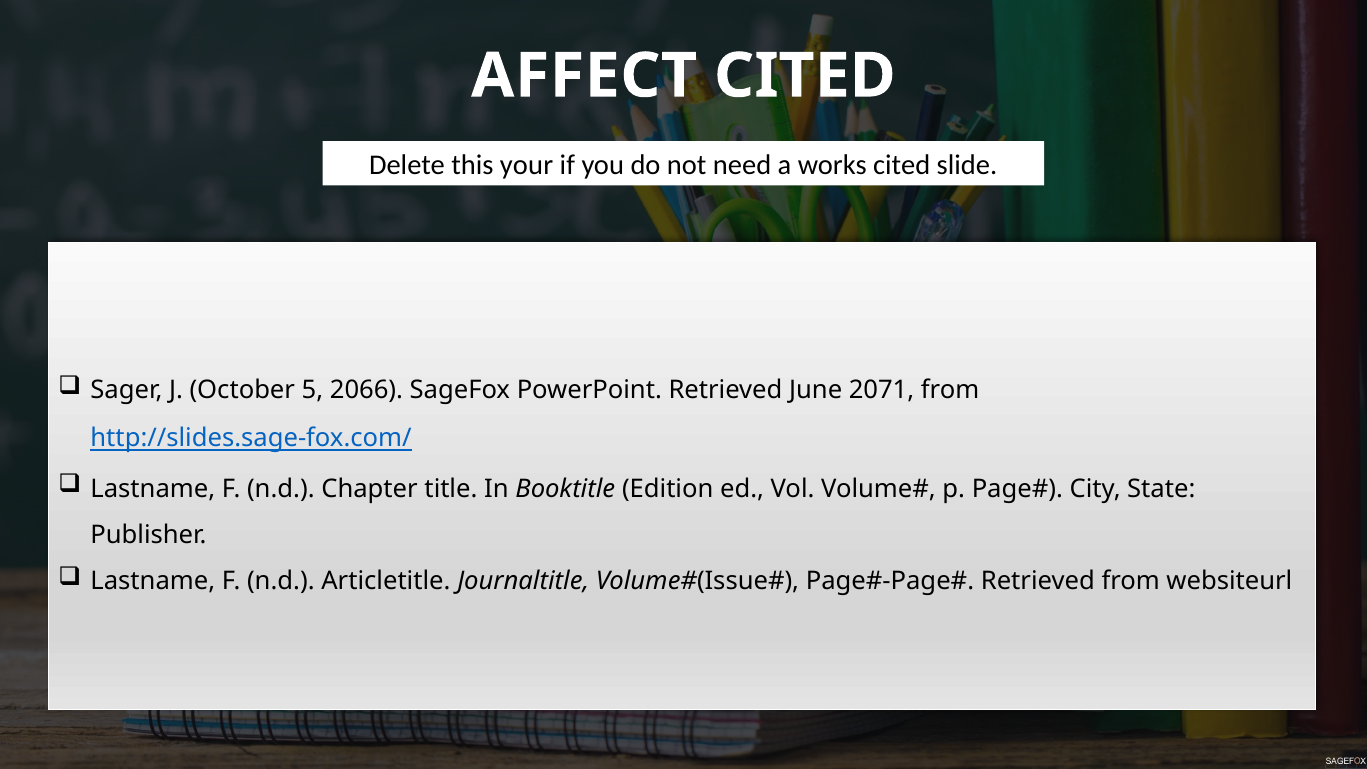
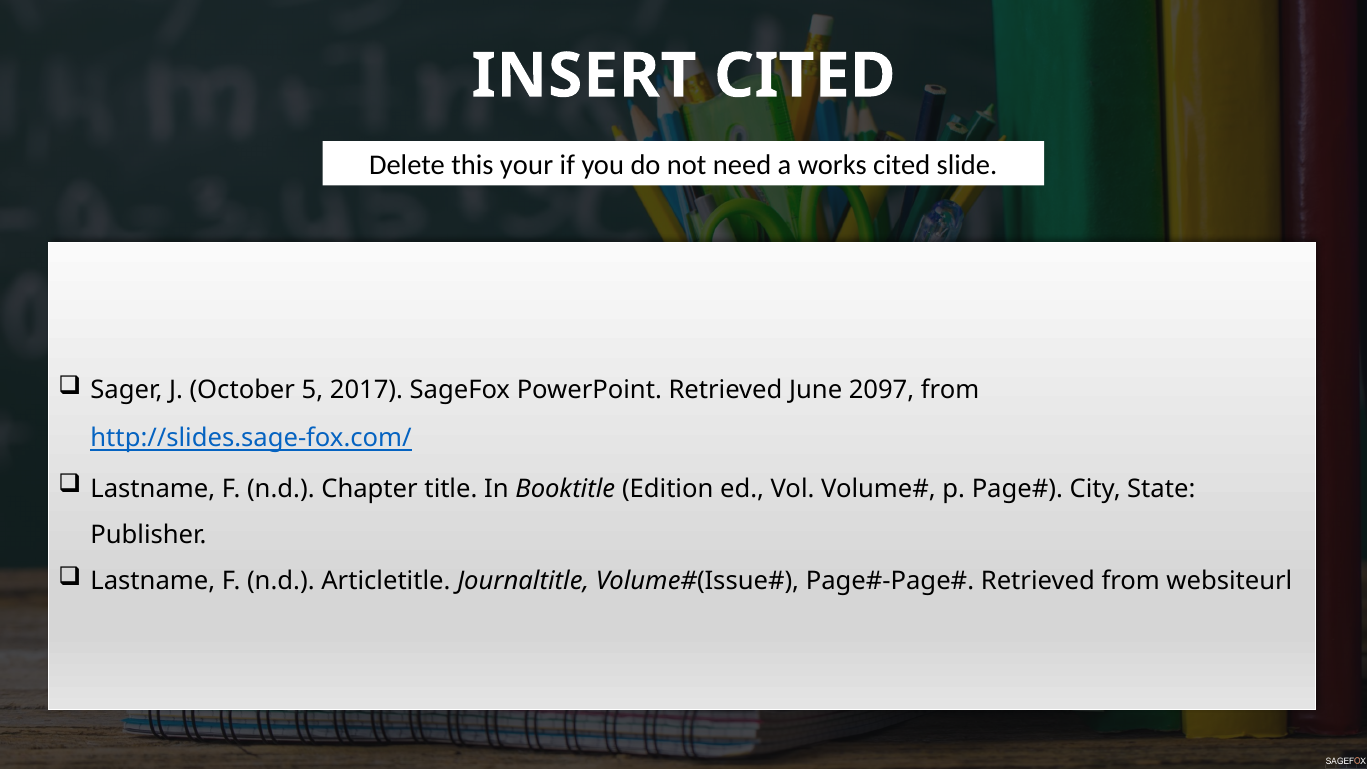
AFFECT: AFFECT -> INSERT
2066: 2066 -> 2017
2071: 2071 -> 2097
